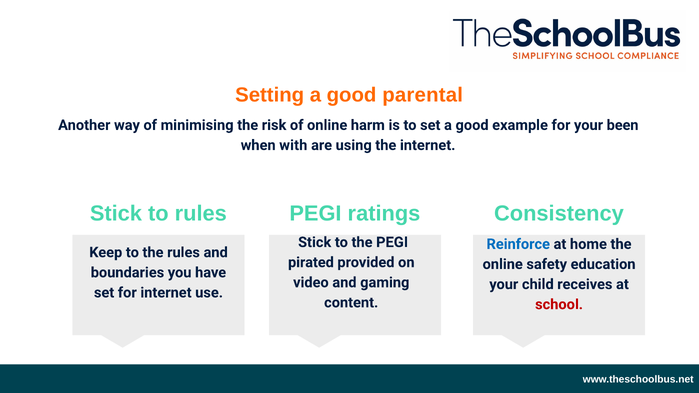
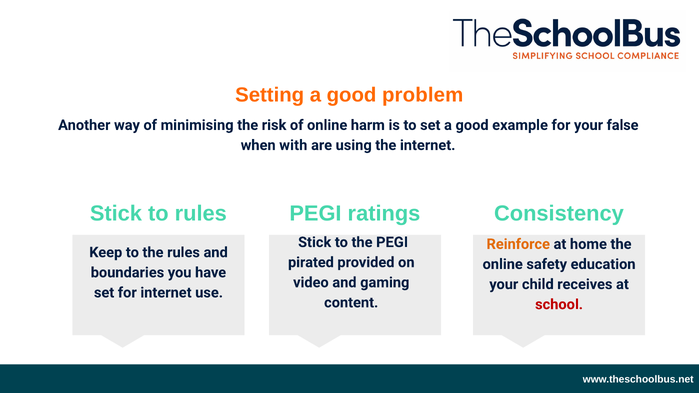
parental: parental -> problem
been: been -> false
Reinforce colour: blue -> orange
